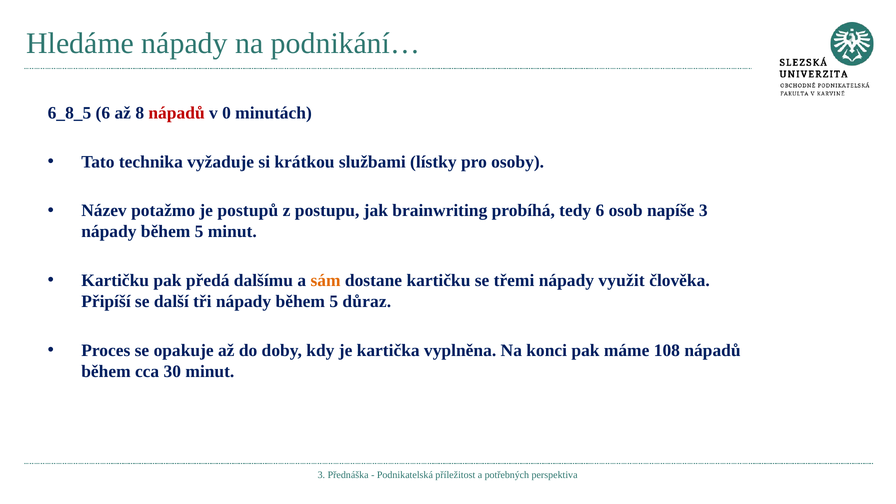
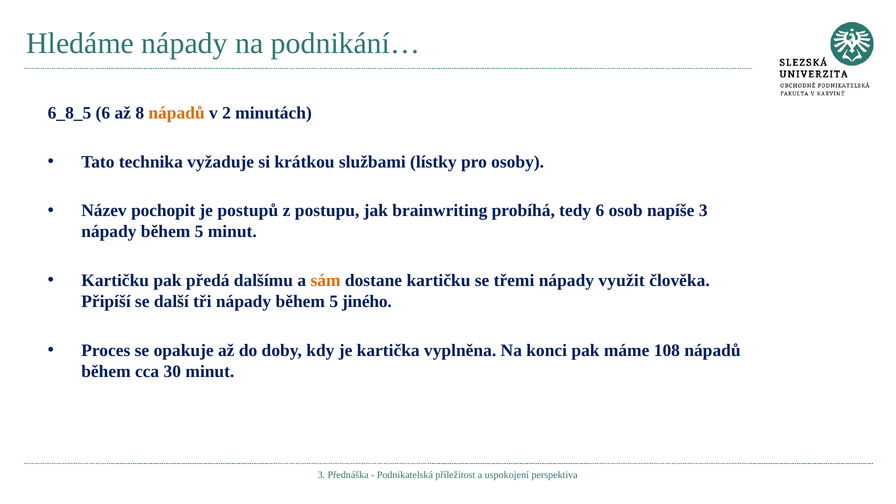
nápadů at (177, 113) colour: red -> orange
0: 0 -> 2
potažmo: potažmo -> pochopit
důraz: důraz -> jiného
potřebných: potřebných -> uspokojení
